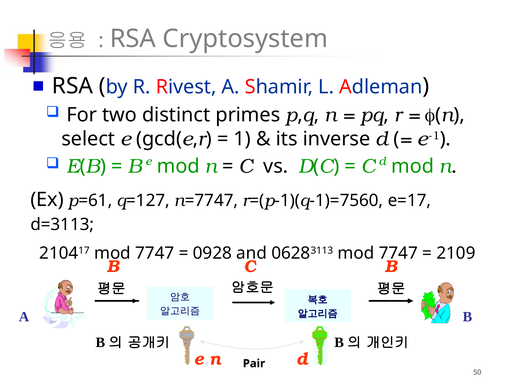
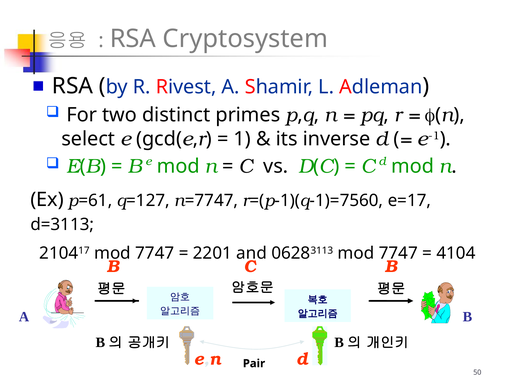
0928: 0928 -> 2201
2109: 2109 -> 4104
